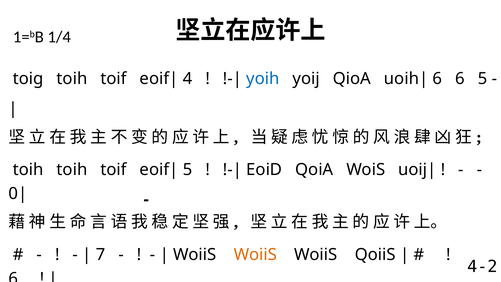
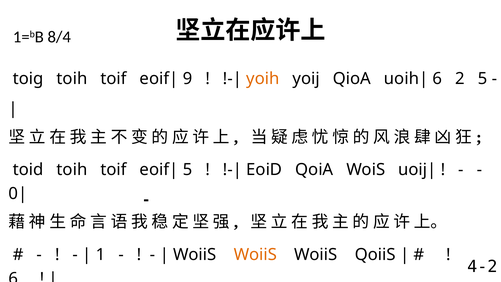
1/4: 1/4 -> 8/4
4 at (188, 79): 4 -> 9
yoih colour: blue -> orange
6 6: 6 -> 2
toih at (28, 169): toih -> toid
7: 7 -> 1
